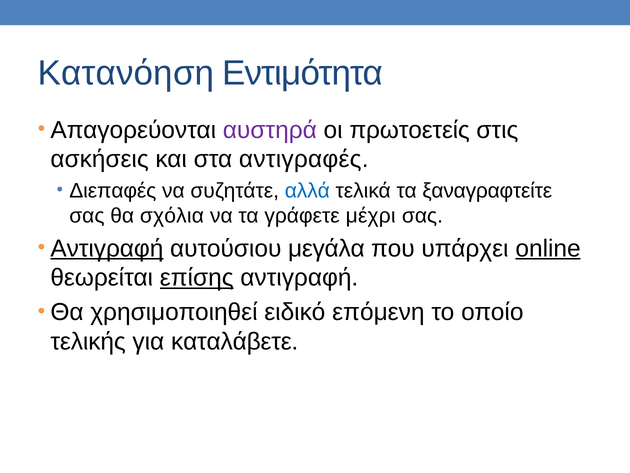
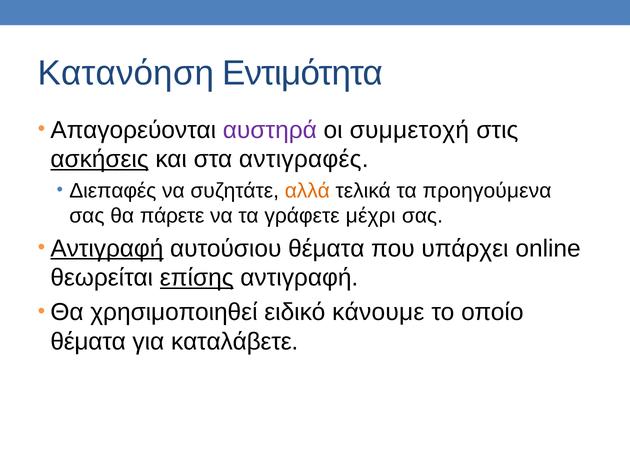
πρωτοετείς: πρωτοετείς -> συμμετοχή
ασκήσεις underline: none -> present
αλλά colour: blue -> orange
ξαναγραφτείτε: ξαναγραφτείτε -> προηγούμενα
σχόλια: σχόλια -> πάρετε
αυτούσιου μεγάλα: μεγάλα -> θέματα
online underline: present -> none
επόμενη: επόμενη -> κάνουμε
τελικής at (88, 341): τελικής -> θέματα
